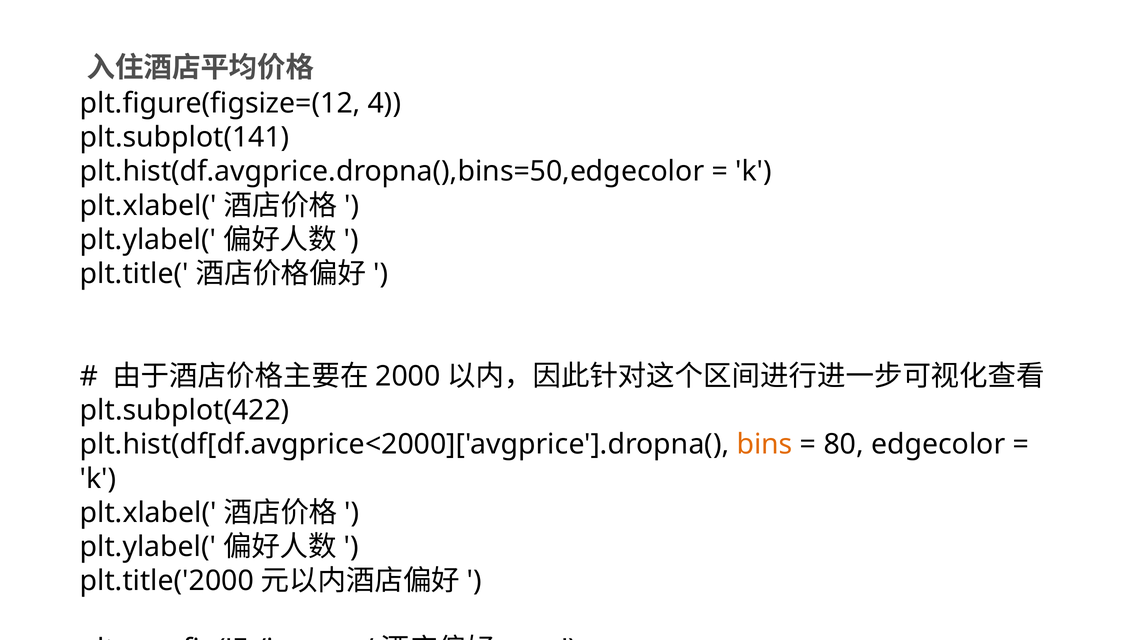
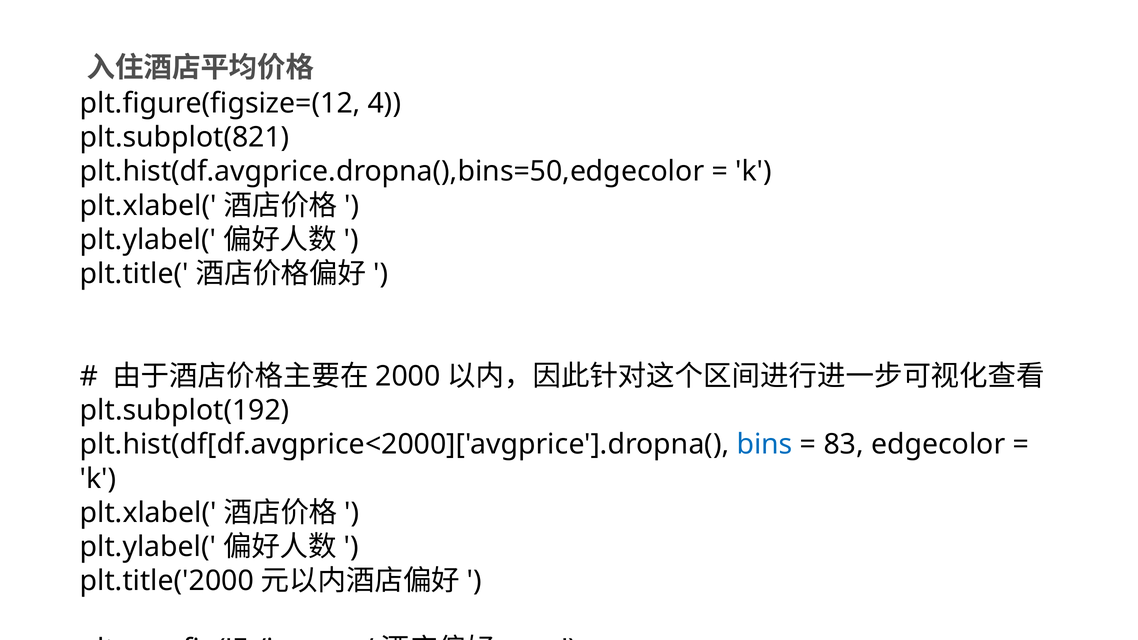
plt.subplot(141: plt.subplot(141 -> plt.subplot(821
plt.subplot(422: plt.subplot(422 -> plt.subplot(192
bins colour: orange -> blue
80: 80 -> 83
